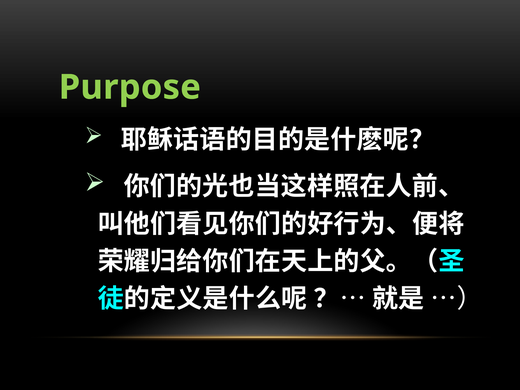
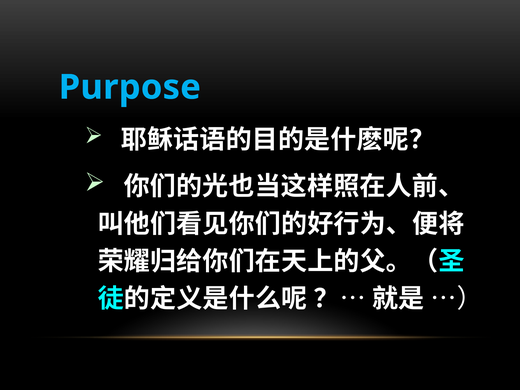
Purpose colour: light green -> light blue
